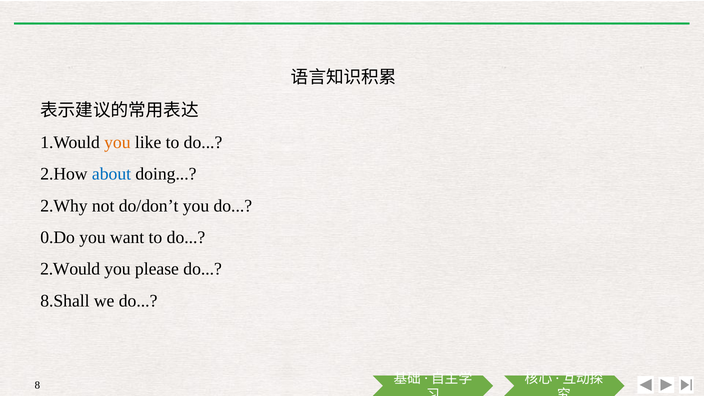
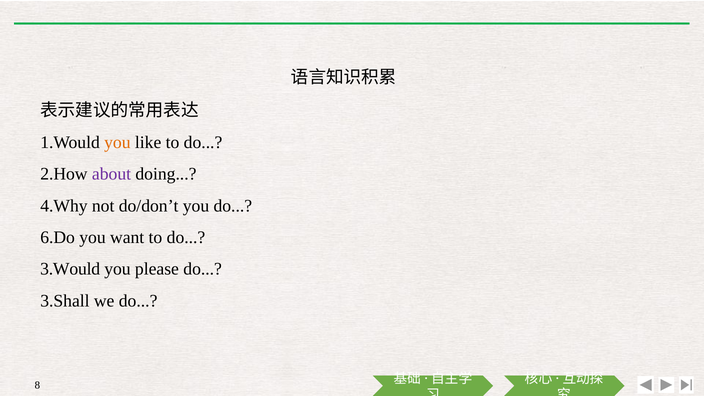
about colour: blue -> purple
2.Why: 2.Why -> 4.Why
0.Do: 0.Do -> 6.Do
2.Would: 2.Would -> 3.Would
8.Shall: 8.Shall -> 3.Shall
